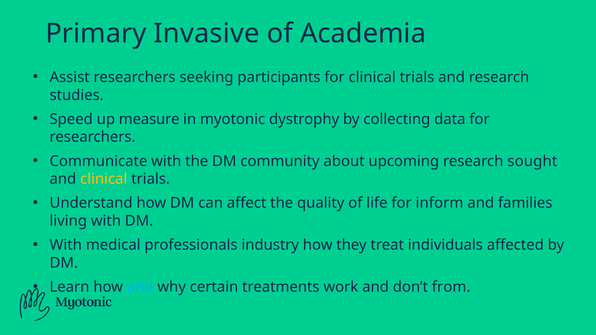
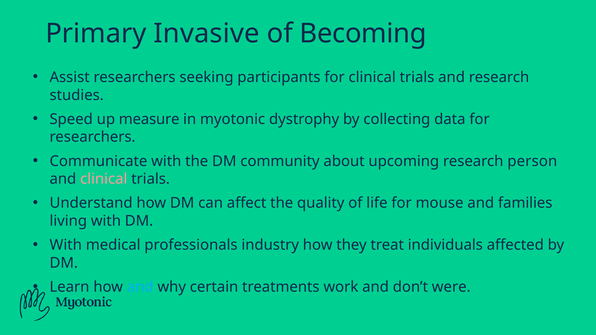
Academia: Academia -> Becoming
sought: sought -> person
clinical at (104, 179) colour: yellow -> pink
inform: inform -> mouse
from: from -> were
